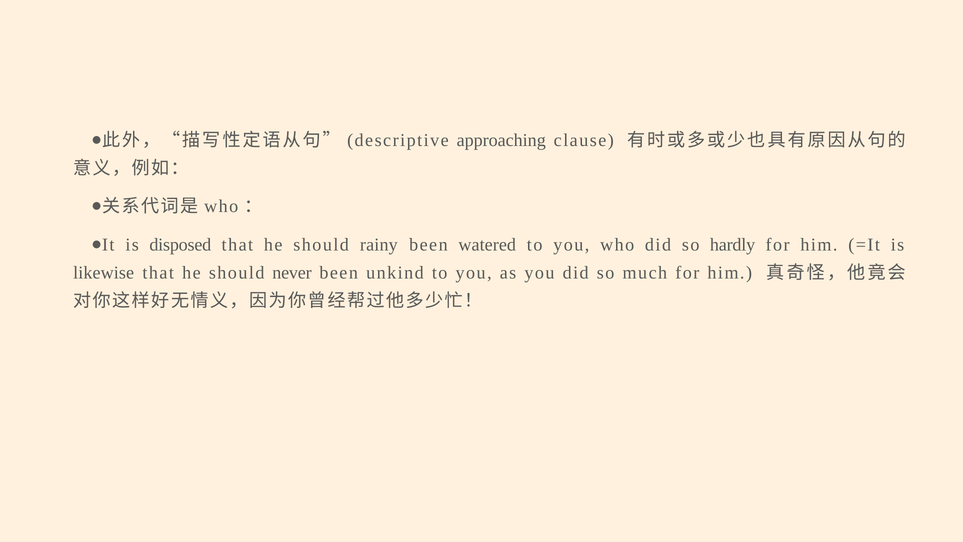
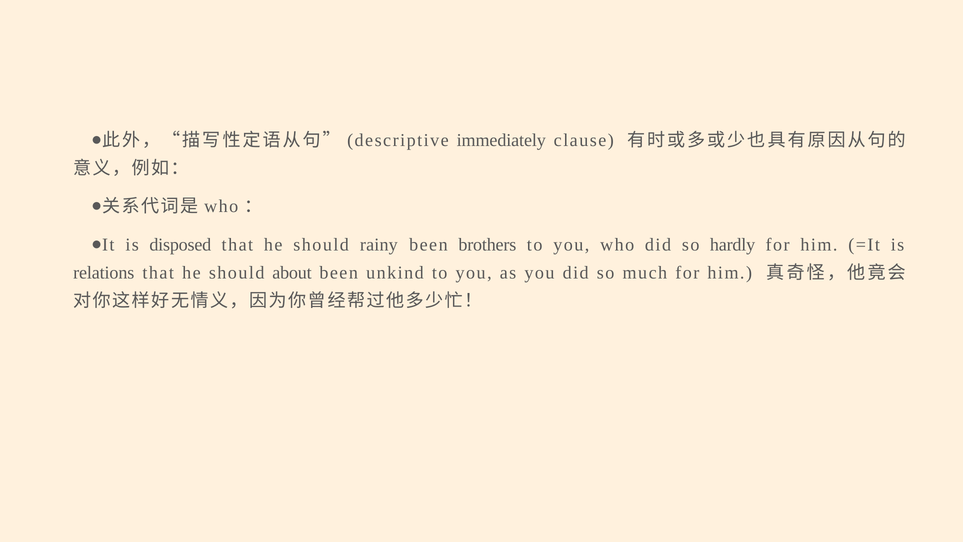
approaching: approaching -> immediately
watered: watered -> brothers
likewise: likewise -> relations
never: never -> about
